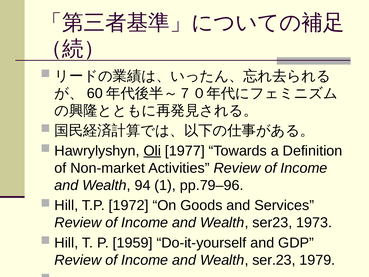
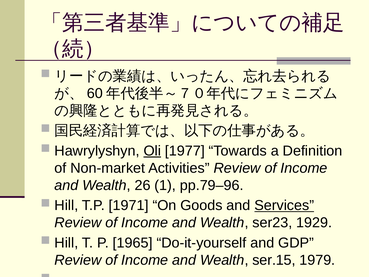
94: 94 -> 26
1972: 1972 -> 1971
Services underline: none -> present
1973: 1973 -> 1929
1959: 1959 -> 1965
ser.23: ser.23 -> ser.15
